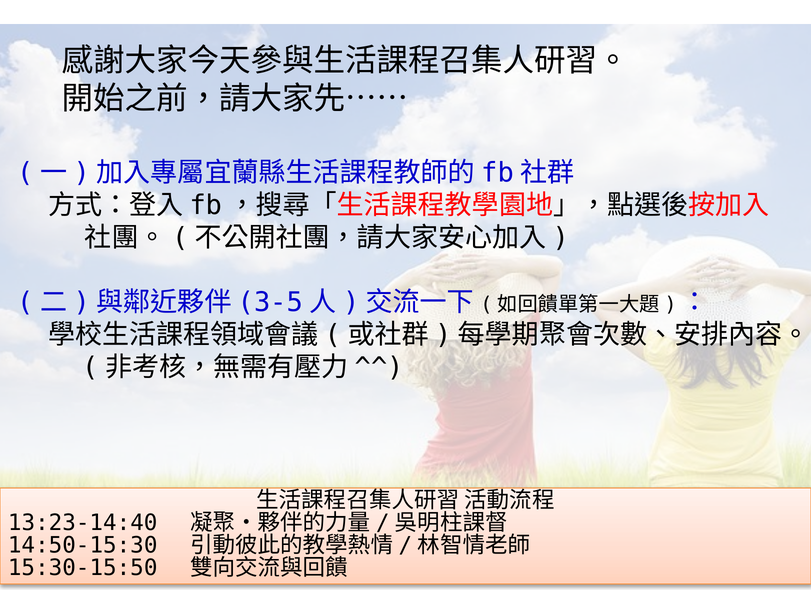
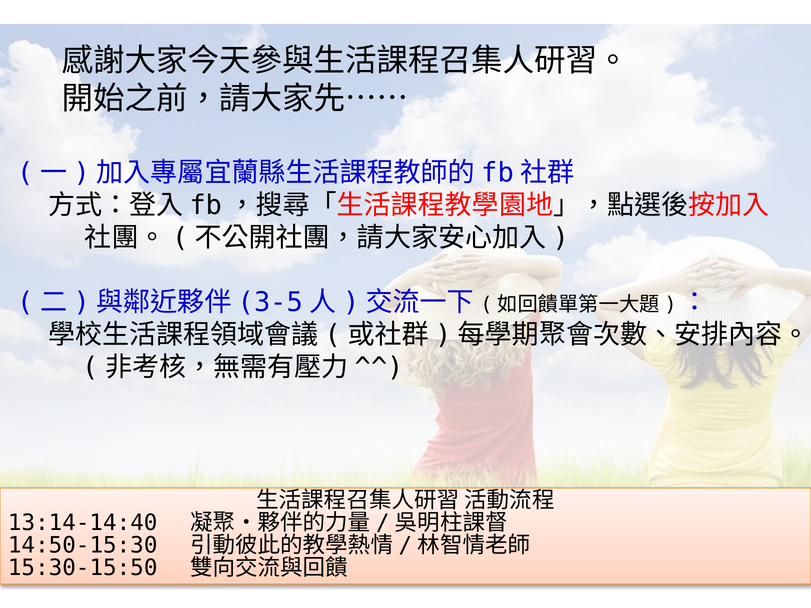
13:23-14:40: 13:23-14:40 -> 13:14-14:40
